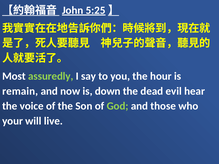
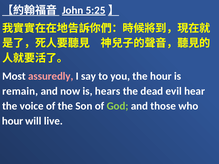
assuredly colour: light green -> pink
down: down -> hears
your at (13, 121): your -> hour
